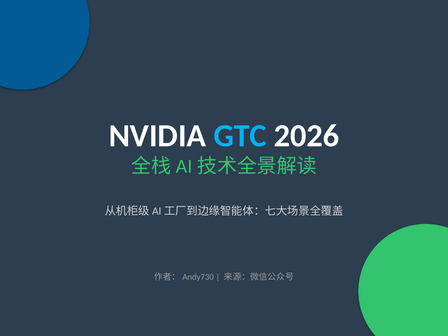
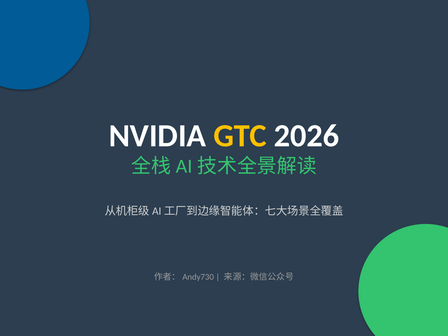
GTC colour: light blue -> yellow
